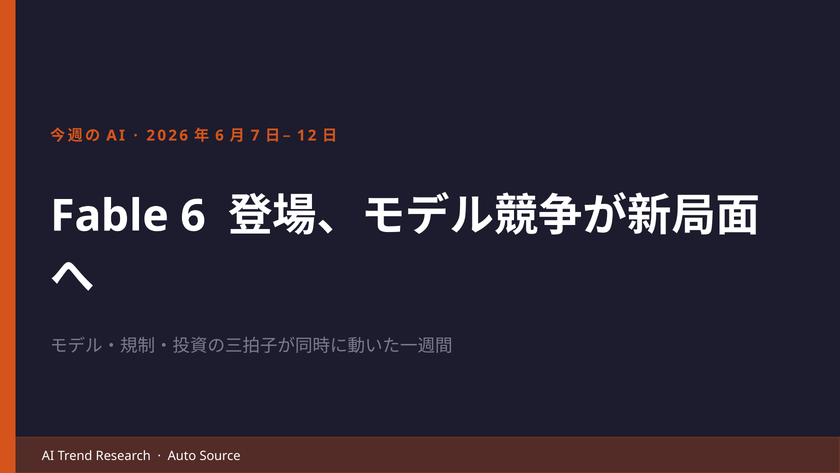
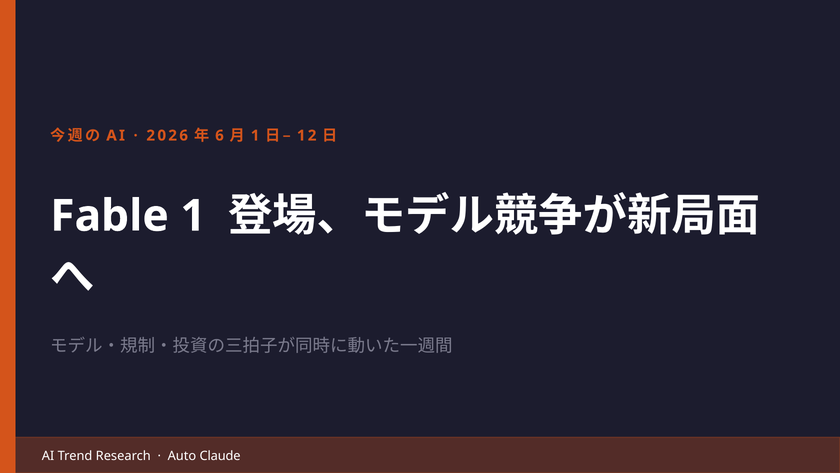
7 at (255, 135): 7 -> 1
Fable 6: 6 -> 1
Source: Source -> Claude
